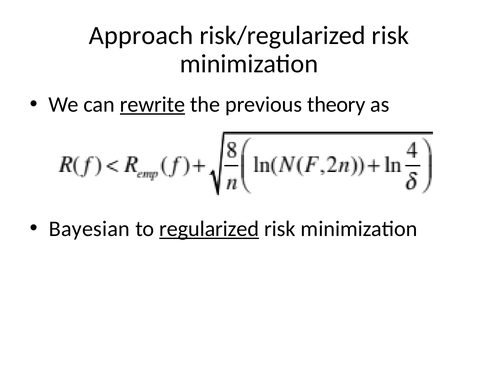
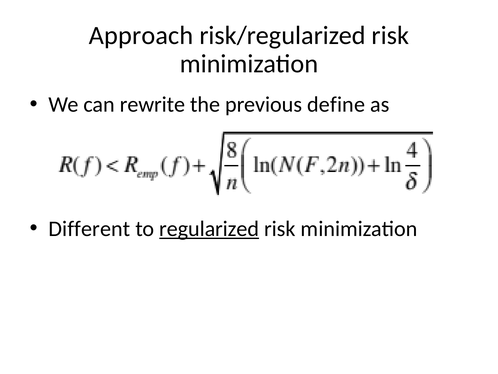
rewrite underline: present -> none
theory: theory -> define
Bayesian: Bayesian -> Different
